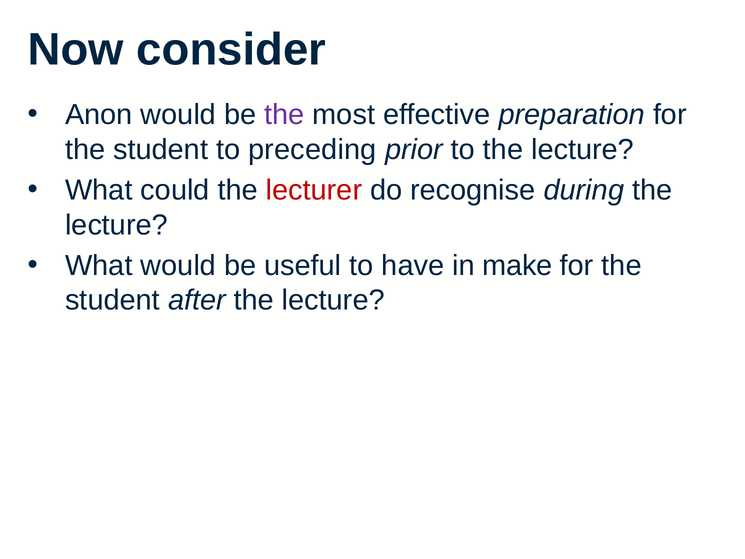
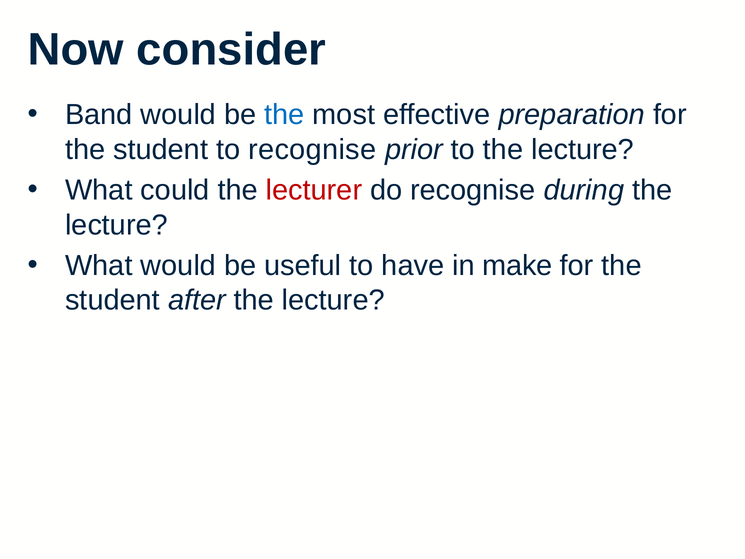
Anon: Anon -> Band
the at (284, 115) colour: purple -> blue
to preceding: preceding -> recognise
